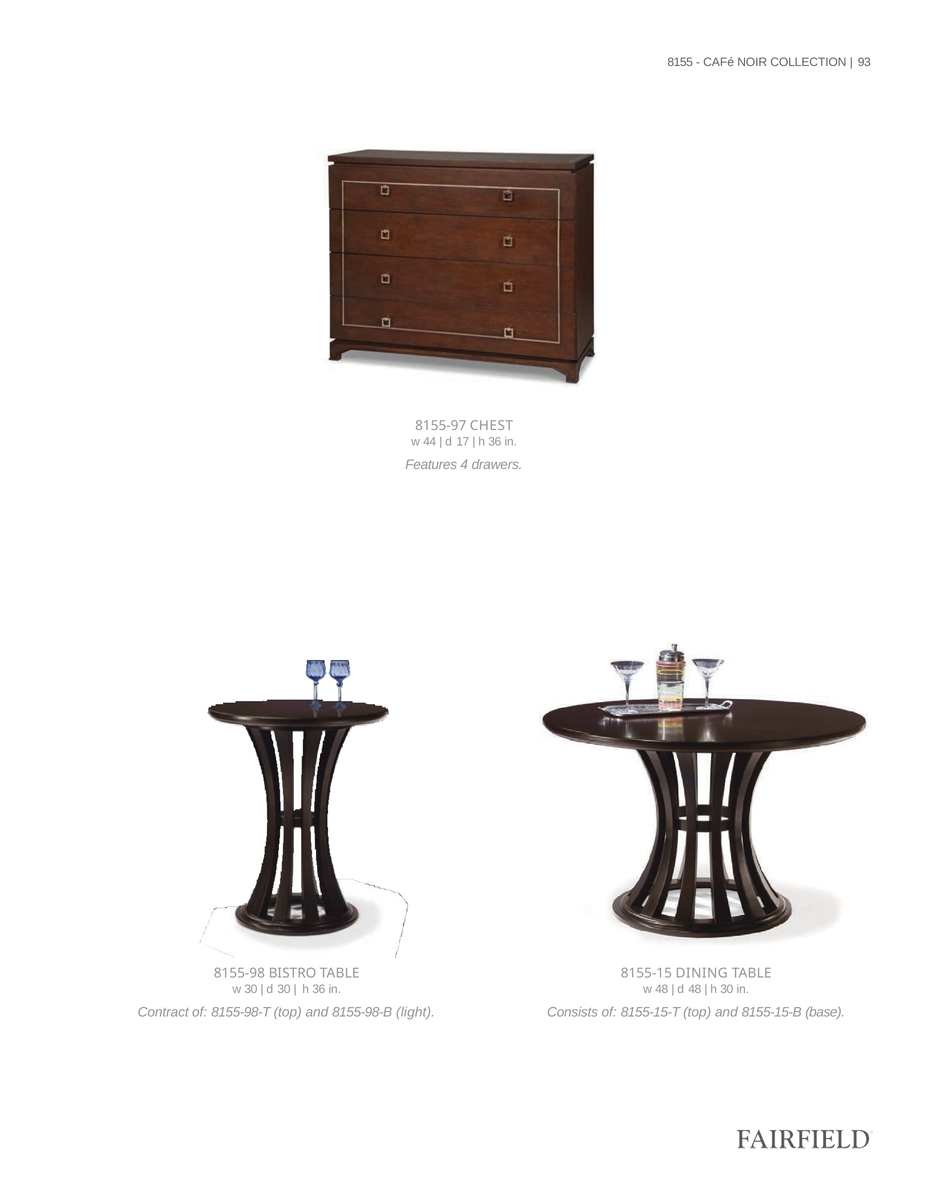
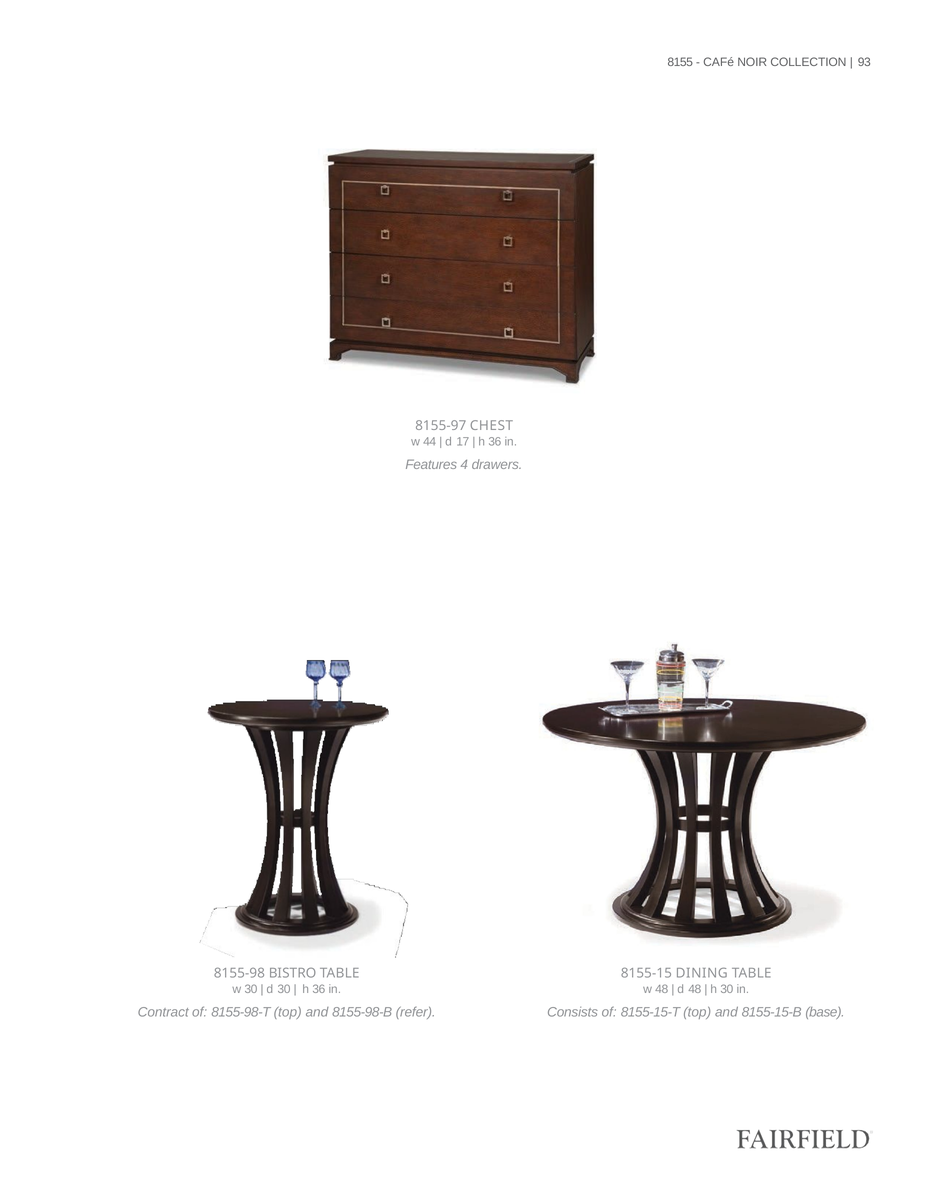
light: light -> refer
